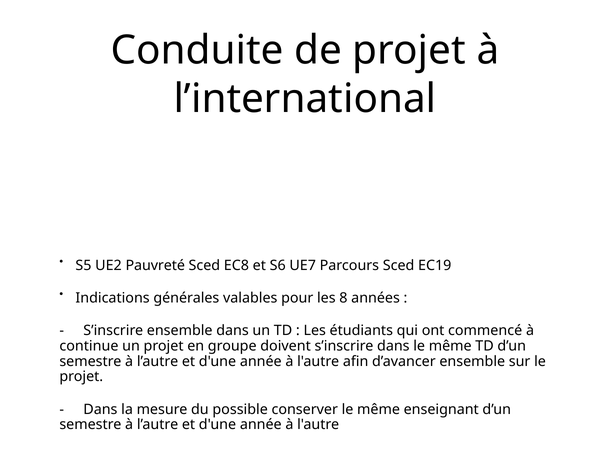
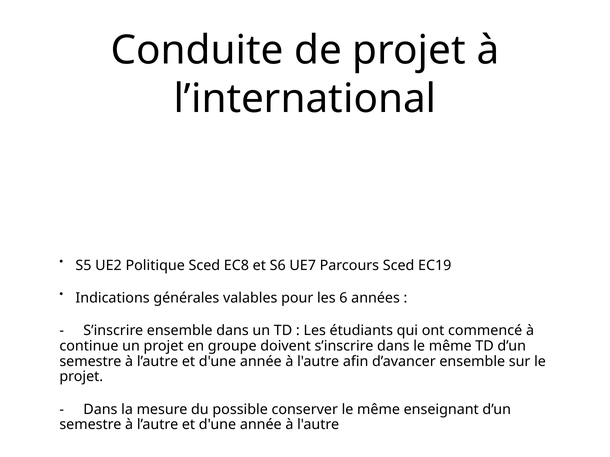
Pauvreté: Pauvreté -> Politique
8: 8 -> 6
